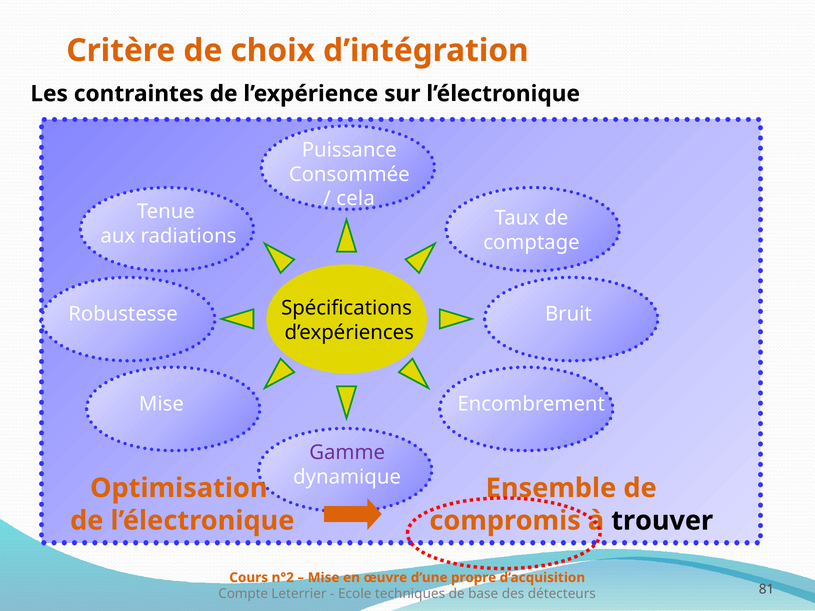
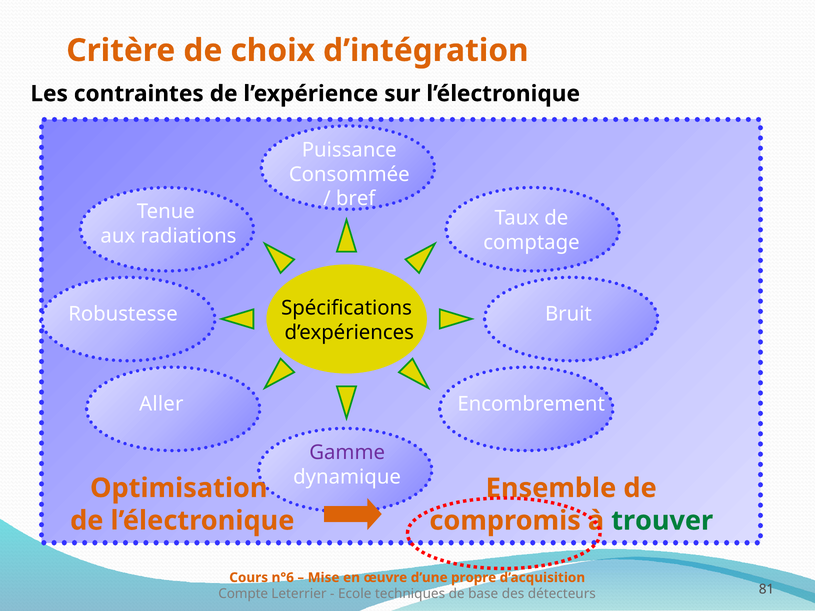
cela: cela -> bref
Mise at (161, 404): Mise -> Aller
trouver colour: black -> green
n°2: n°2 -> n°6
